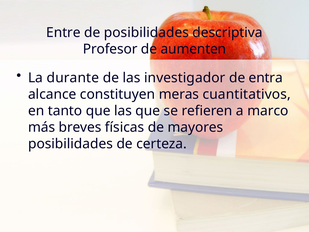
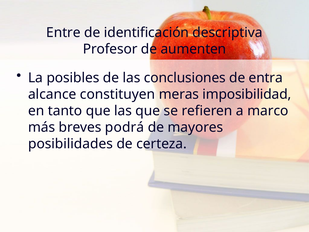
de posibilidades: posibilidades -> identificación
durante: durante -> posibles
investigador: investigador -> conclusiones
cuantitativos: cuantitativos -> imposibilidad
físicas: físicas -> podrá
